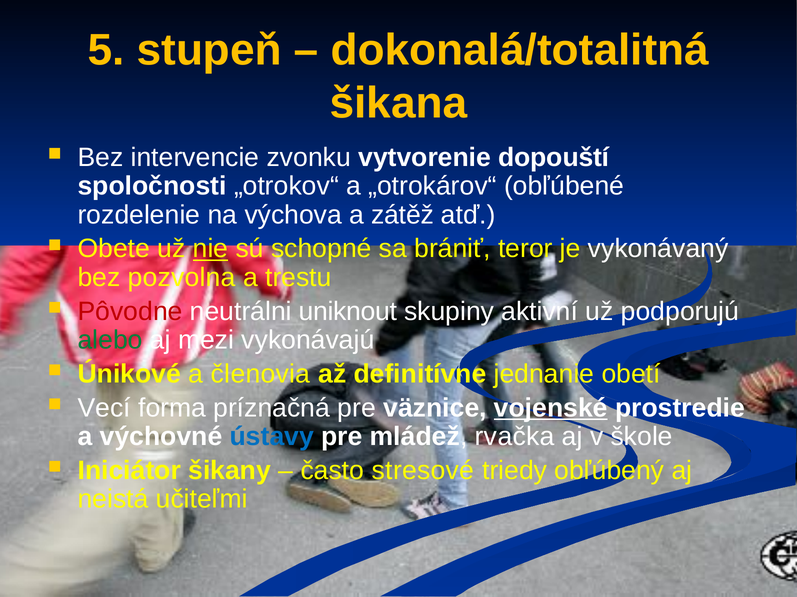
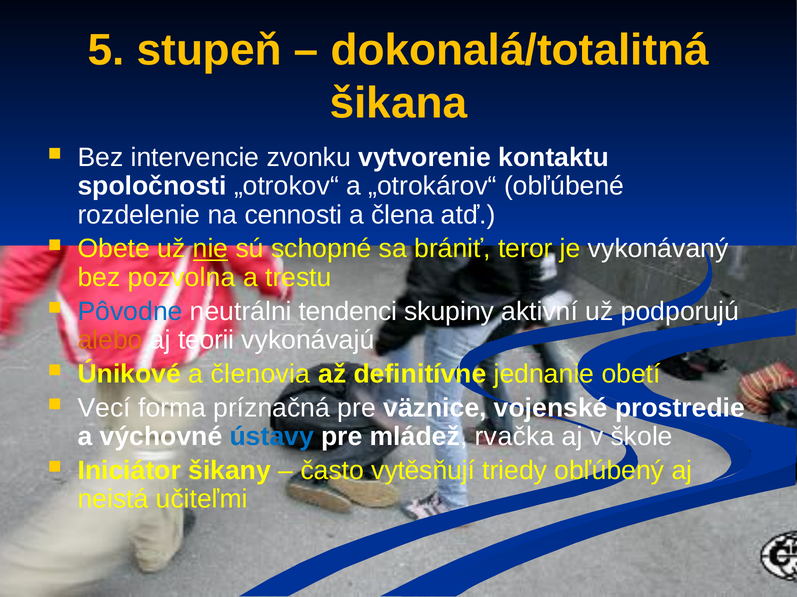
dopouští: dopouští -> kontaktu
výchova: výchova -> cennosti
zátěž: zátěž -> člena
Pôvodne colour: red -> blue
uniknout: uniknout -> tendenci
alebo colour: green -> orange
mezi: mezi -> teorii
vojenské underline: present -> none
stresové: stresové -> vytěsňují
